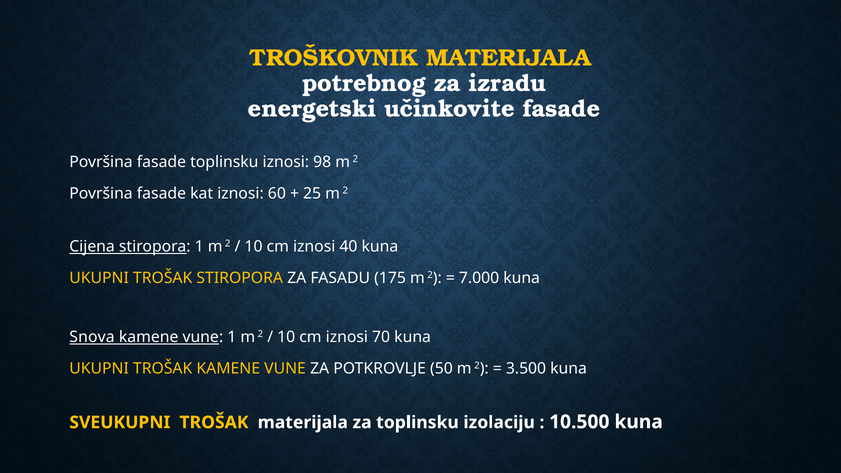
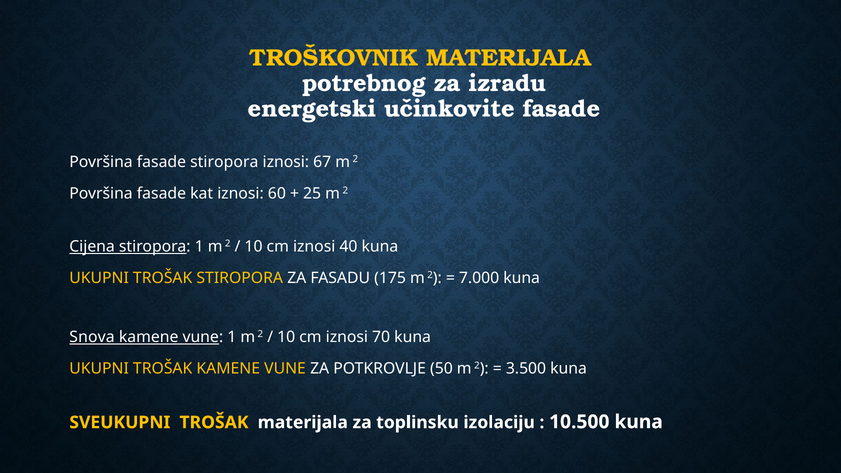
fasade toplinsku: toplinsku -> stiropora
98: 98 -> 67
